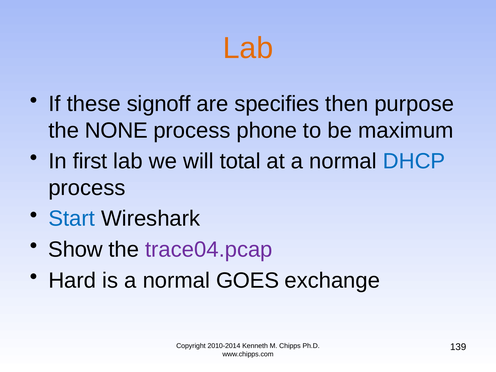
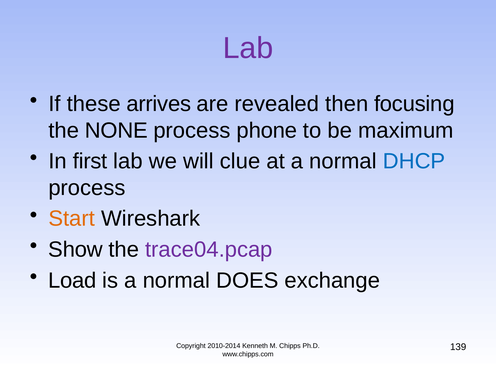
Lab at (248, 48) colour: orange -> purple
signoff: signoff -> arrives
specifies: specifies -> revealed
purpose: purpose -> focusing
total: total -> clue
Start colour: blue -> orange
Hard: Hard -> Load
GOES: GOES -> DOES
